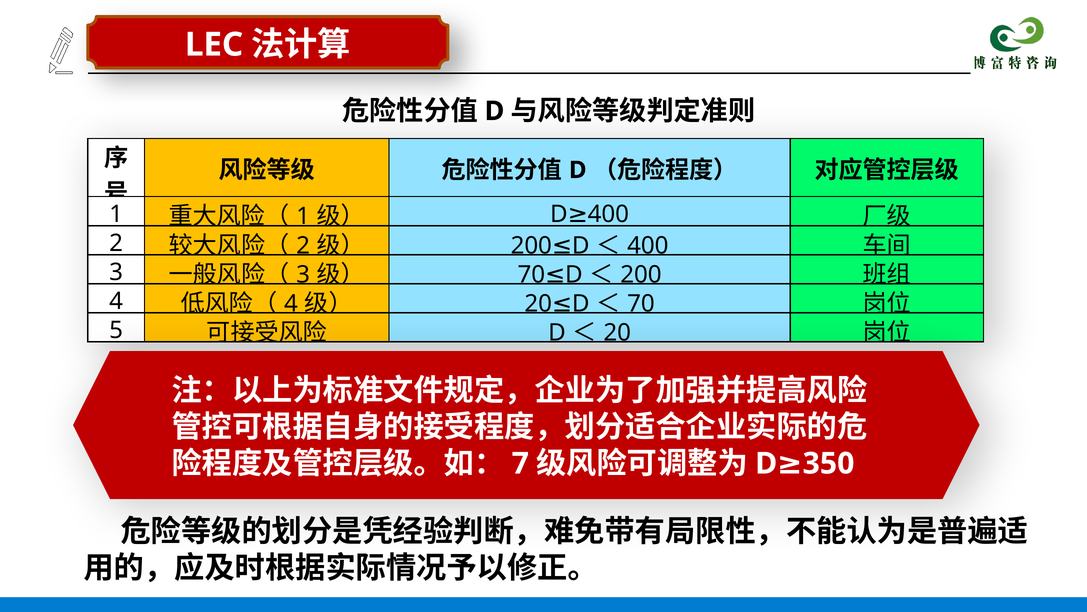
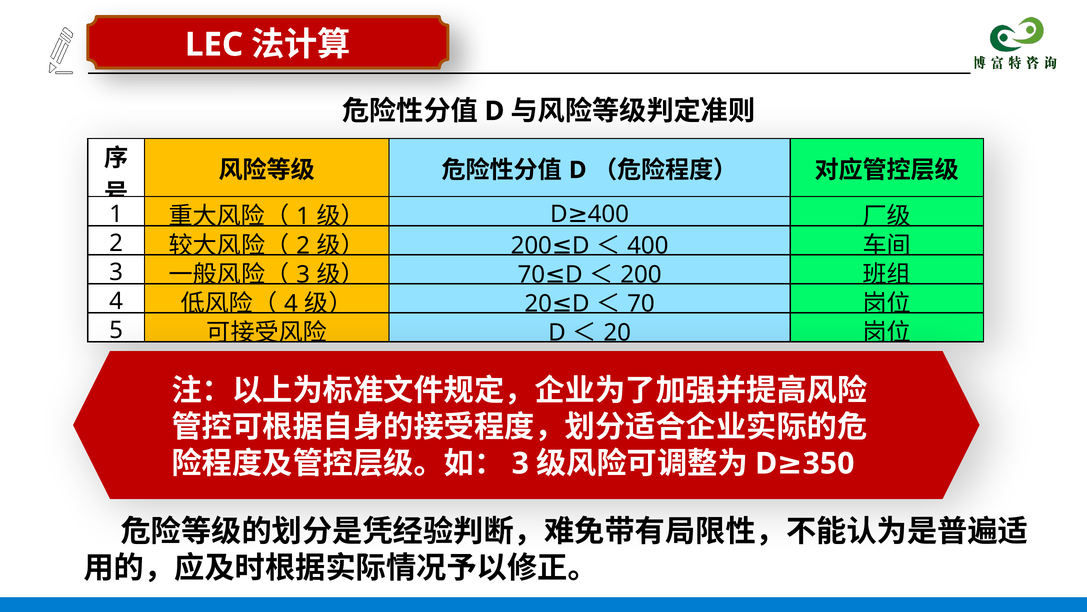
7 at (520, 463): 7 -> 3
